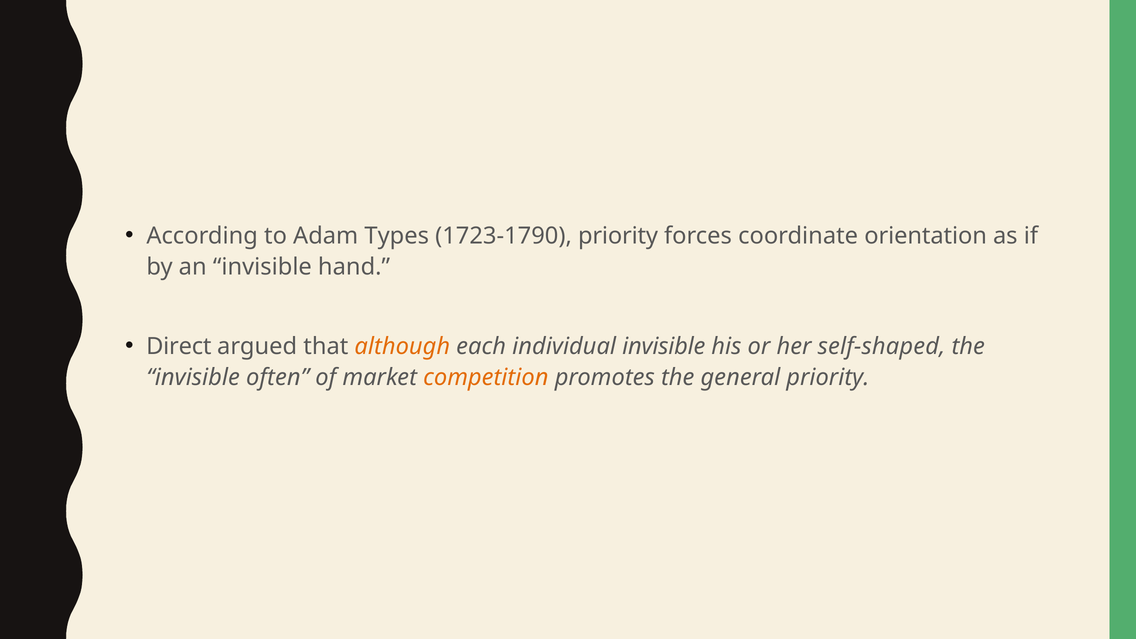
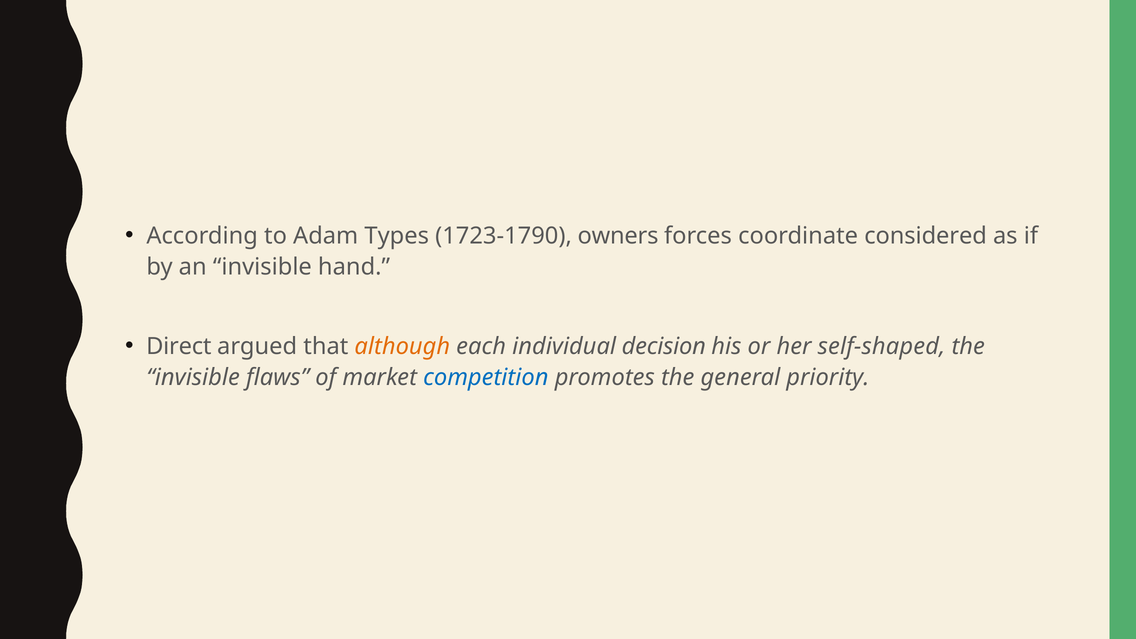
1723-1790 priority: priority -> owners
orientation: orientation -> considered
individual invisible: invisible -> decision
often: often -> flaws
competition colour: orange -> blue
